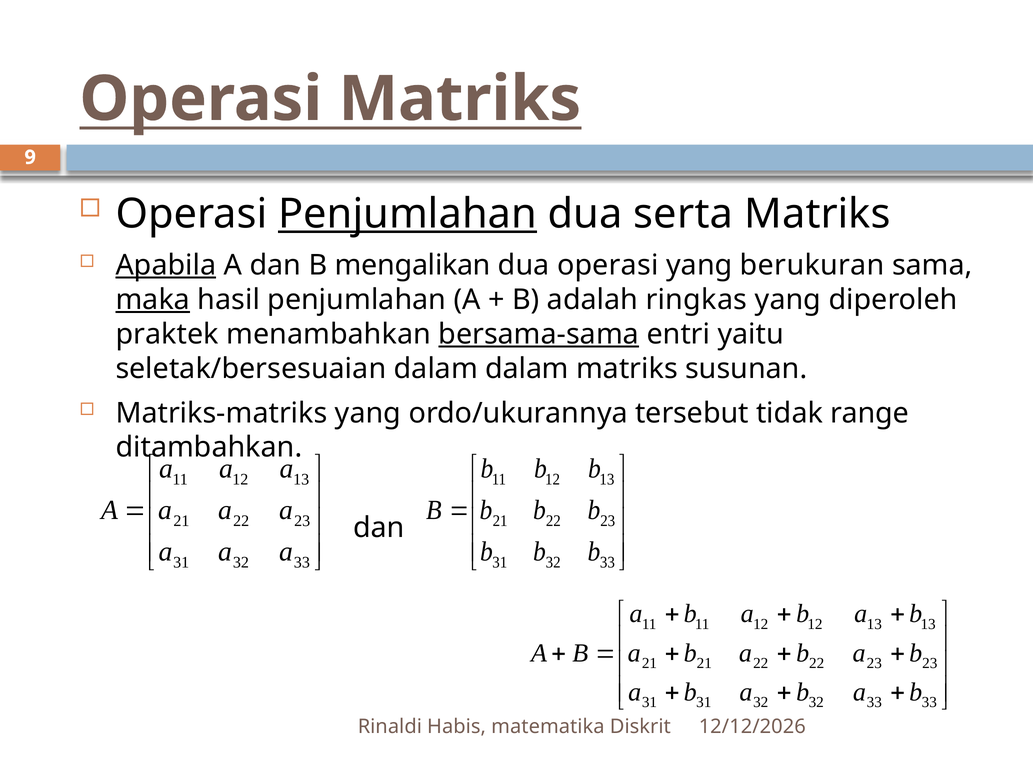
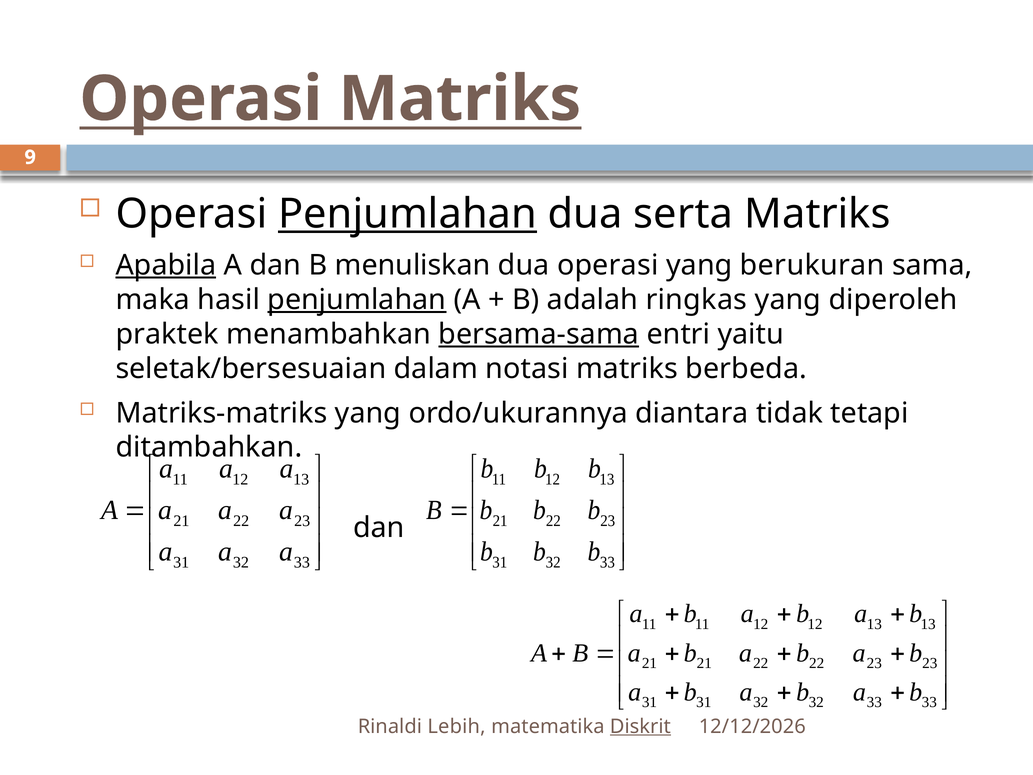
mengalikan: mengalikan -> menuliskan
maka underline: present -> none
penjumlahan at (357, 300) underline: none -> present
dalam dalam: dalam -> notasi
susunan: susunan -> berbeda
tersebut: tersebut -> diantara
range: range -> tetapi
Habis: Habis -> Lebih
Diskrit underline: none -> present
